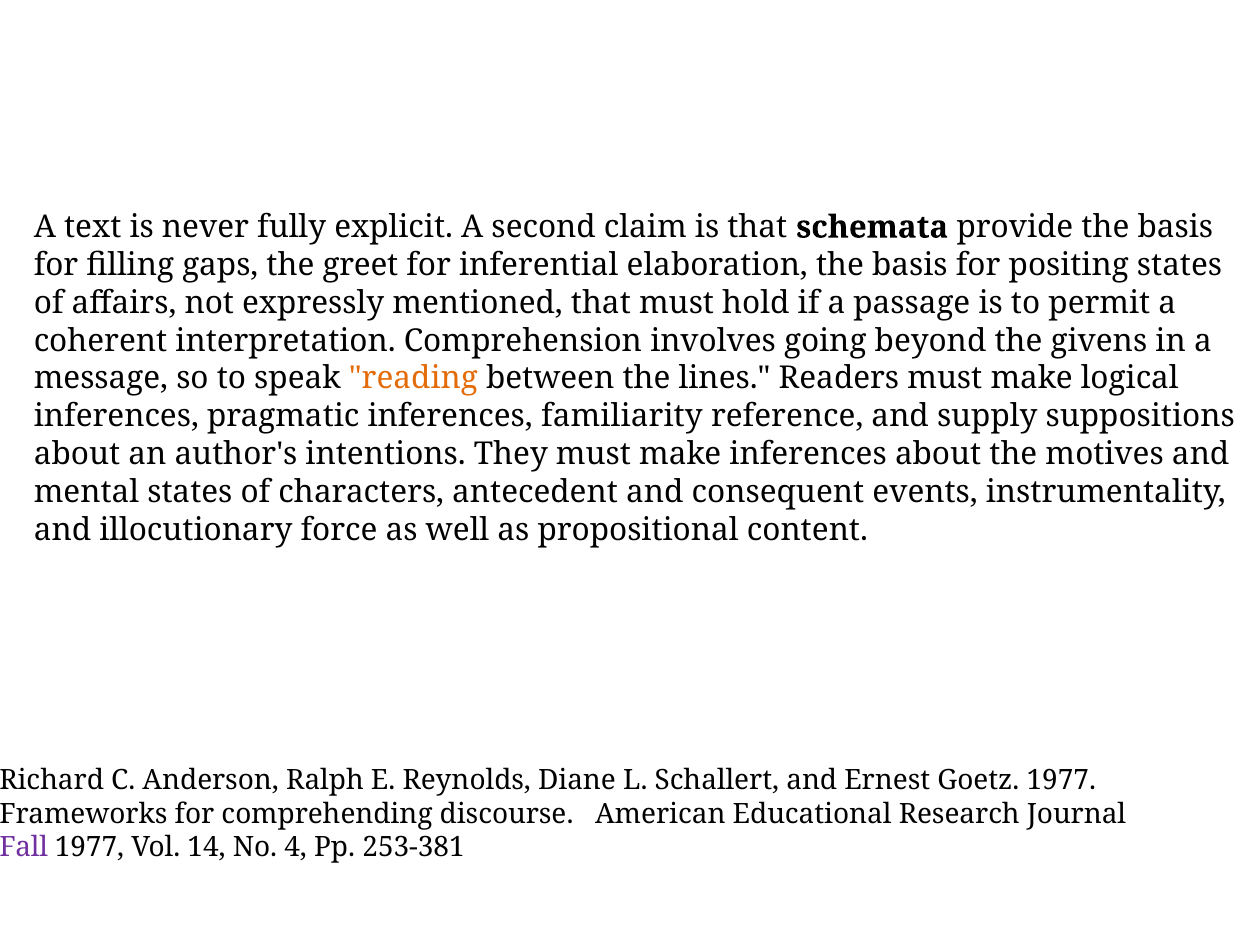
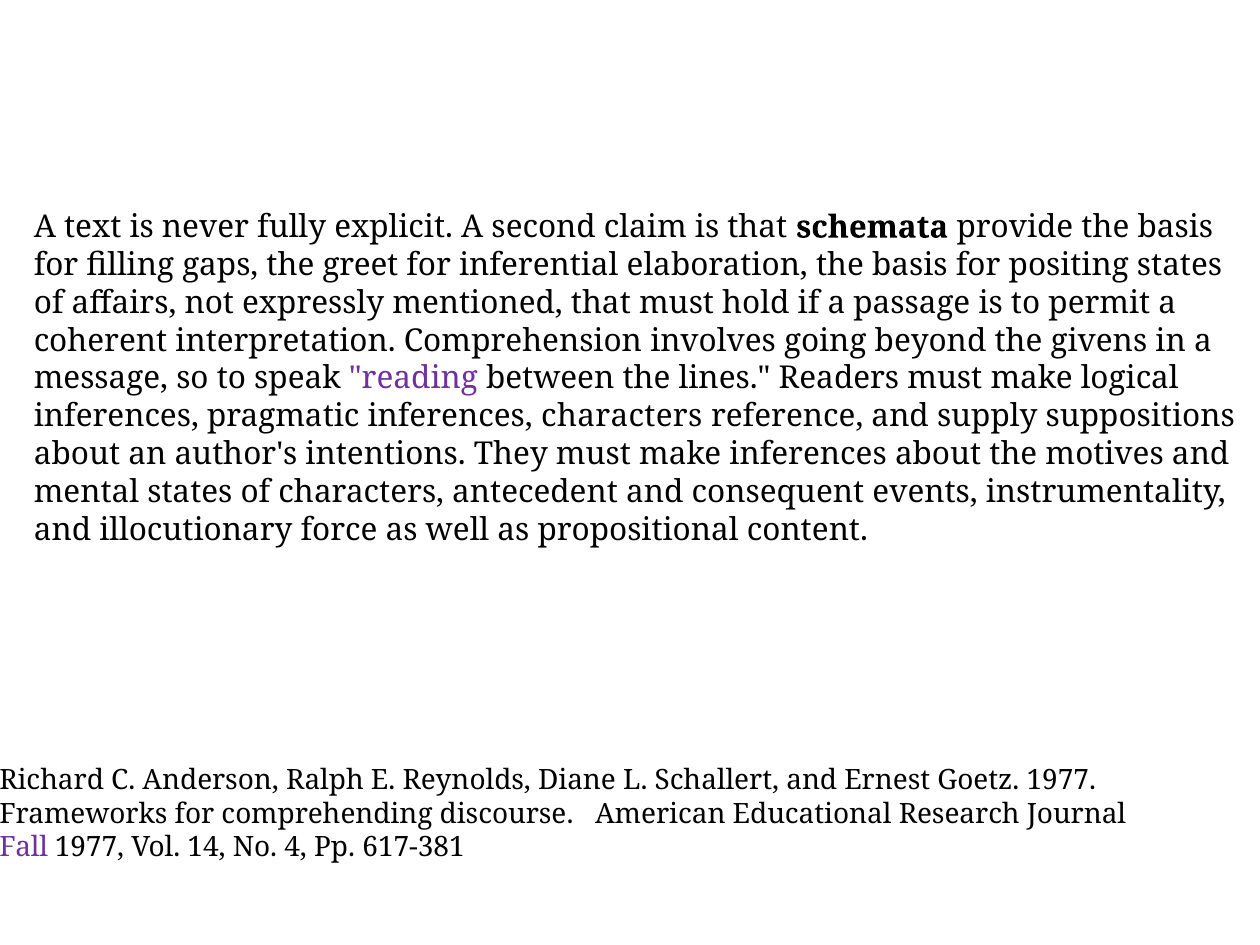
reading colour: orange -> purple
inferences familiarity: familiarity -> characters
253-381: 253-381 -> 617-381
